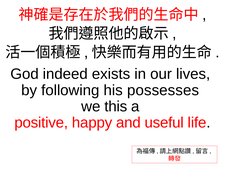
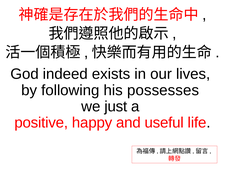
this: this -> just
